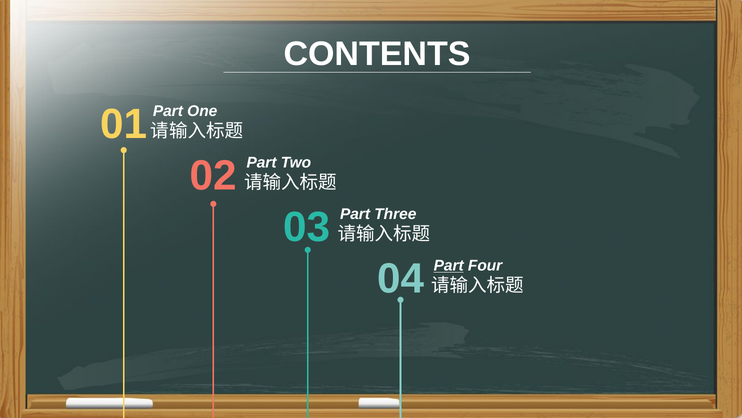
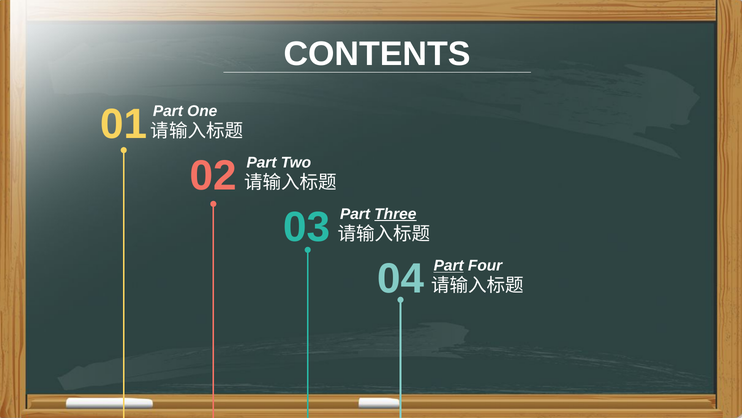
Three underline: none -> present
